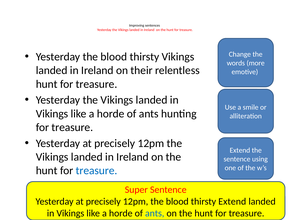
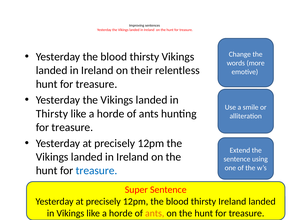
Vikings at (52, 114): Vikings -> Thirsty
thirsty Extend: Extend -> Ireland
ants at (155, 213) colour: blue -> orange
